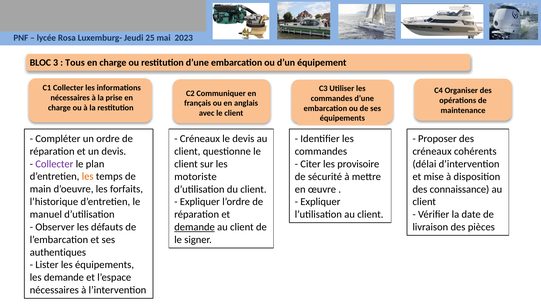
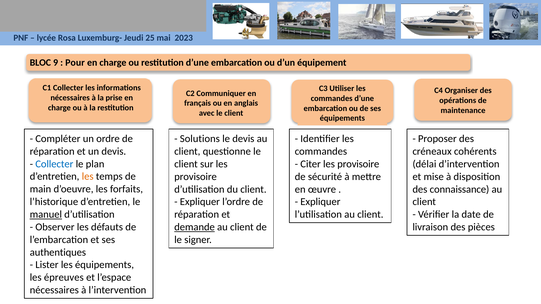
3: 3 -> 9
Tous: Tous -> Pour
Créneaux at (200, 139): Créneaux -> Solutions
Collecter at (54, 164) colour: purple -> blue
motoriste at (195, 177): motoriste -> provisoire
manuel underline: none -> present
les demande: demande -> épreuves
